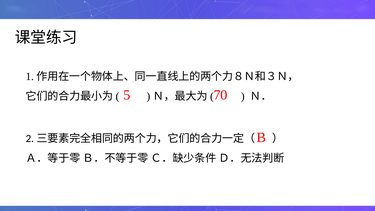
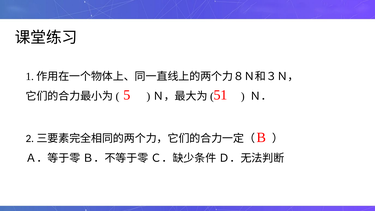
70: 70 -> 51
